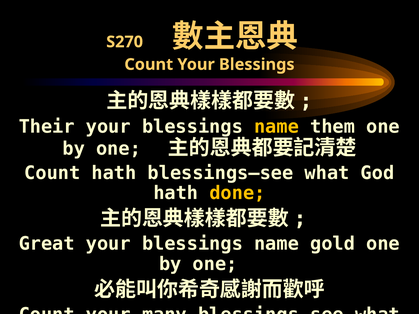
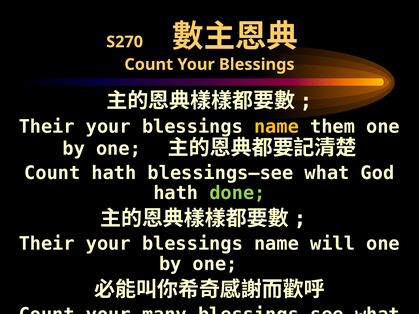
done at (237, 193) colour: yellow -> light green
Great at (47, 244): Great -> Their
gold: gold -> will
